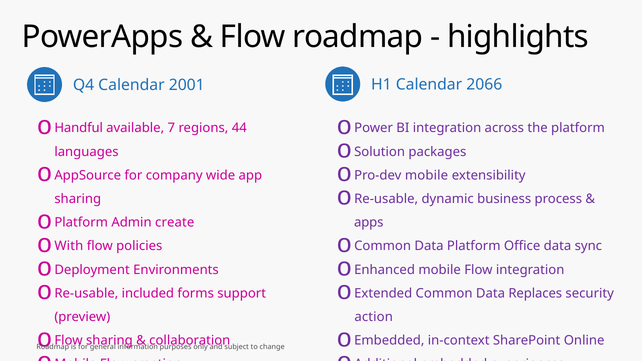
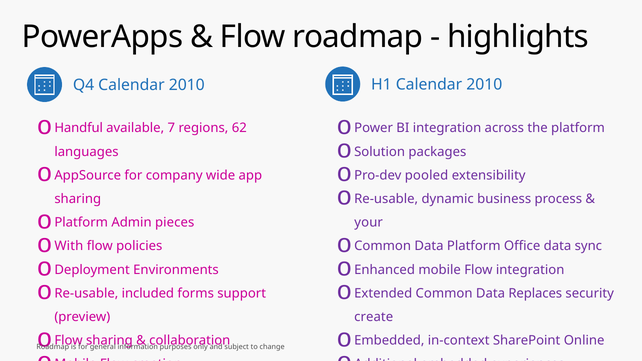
Q4 Calendar 2001: 2001 -> 2010
H1 Calendar 2066: 2066 -> 2010
44: 44 -> 62
Pro-dev mobile: mobile -> pooled
create: create -> pieces
apps: apps -> your
action: action -> create
